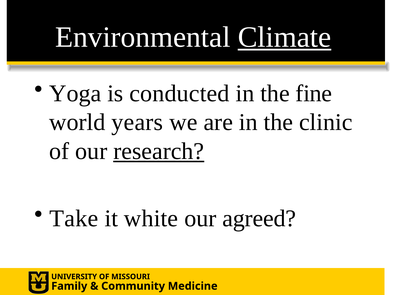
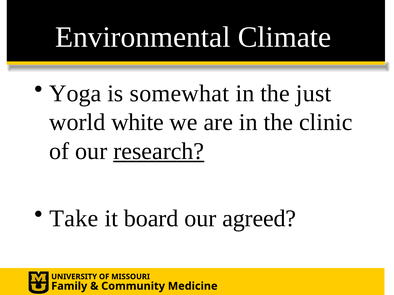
Climate underline: present -> none
conducted: conducted -> somewhat
fine: fine -> just
years: years -> white
white: white -> board
